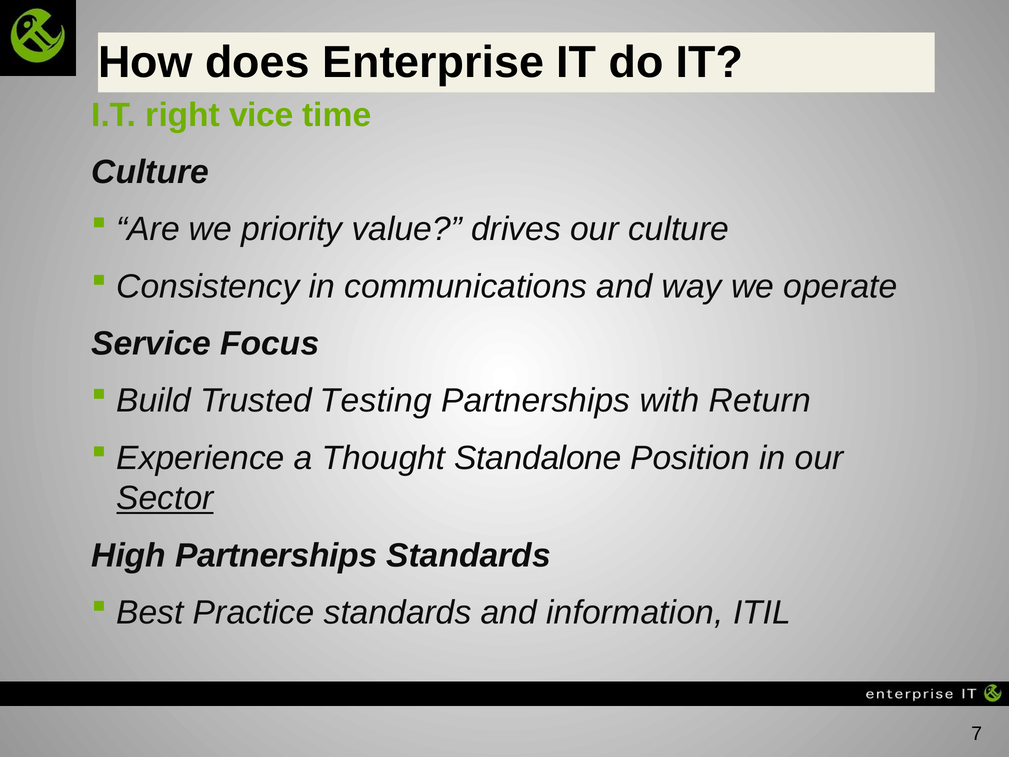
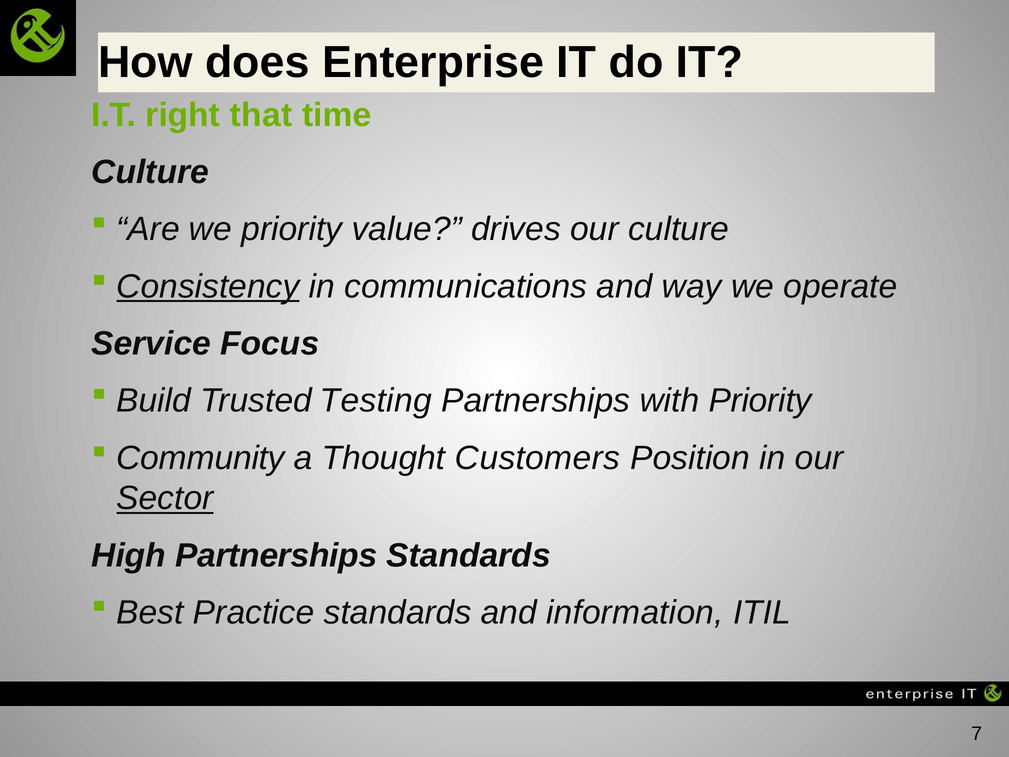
vice: vice -> that
Consistency underline: none -> present
with Return: Return -> Priority
Experience: Experience -> Community
Standalone: Standalone -> Customers
